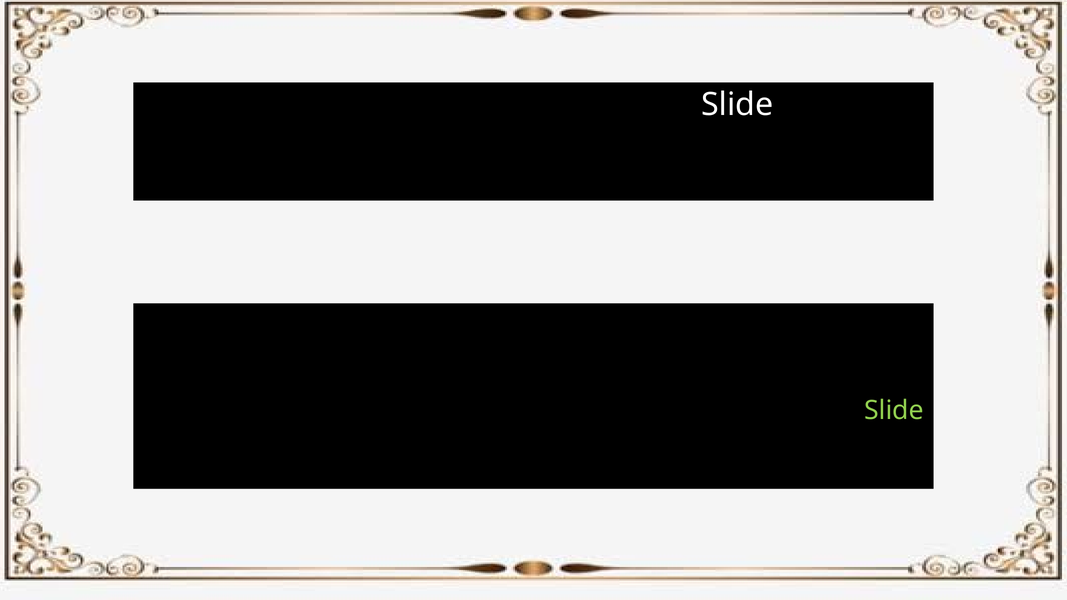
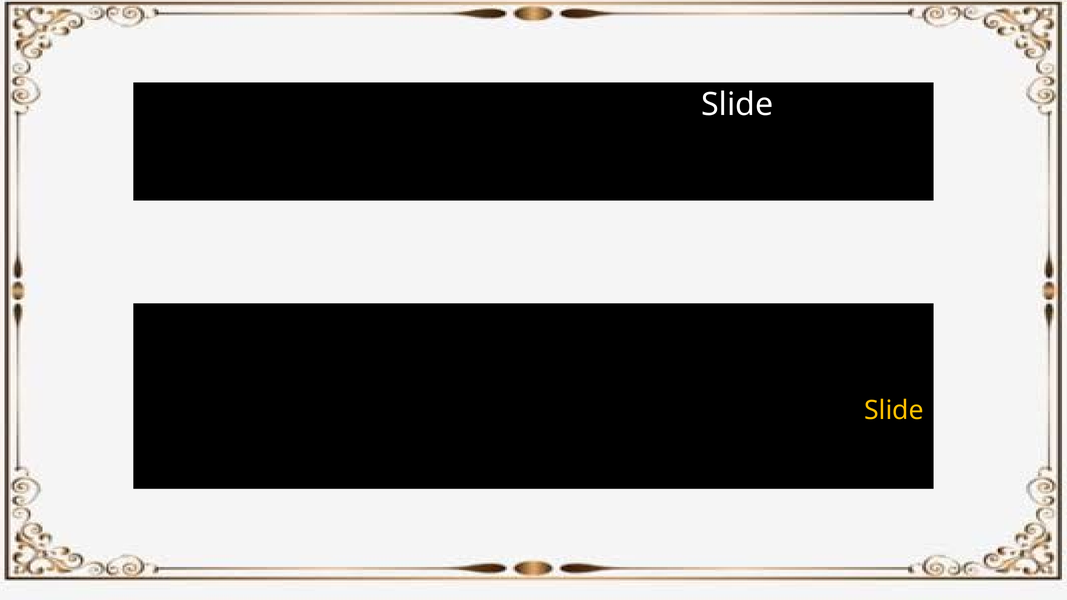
Slide at (894, 410) colour: light green -> yellow
